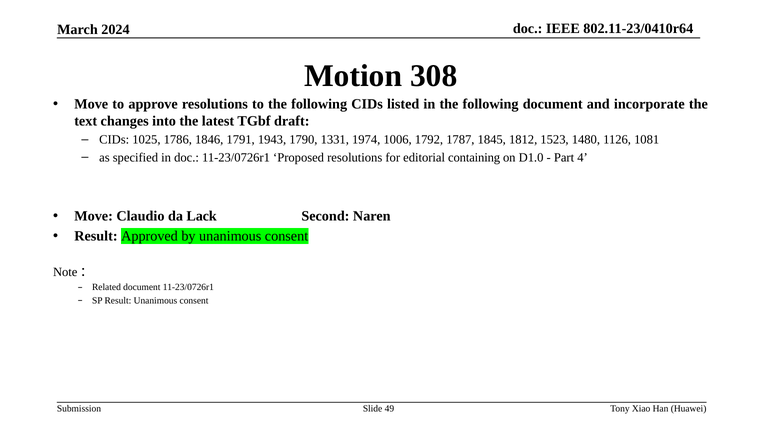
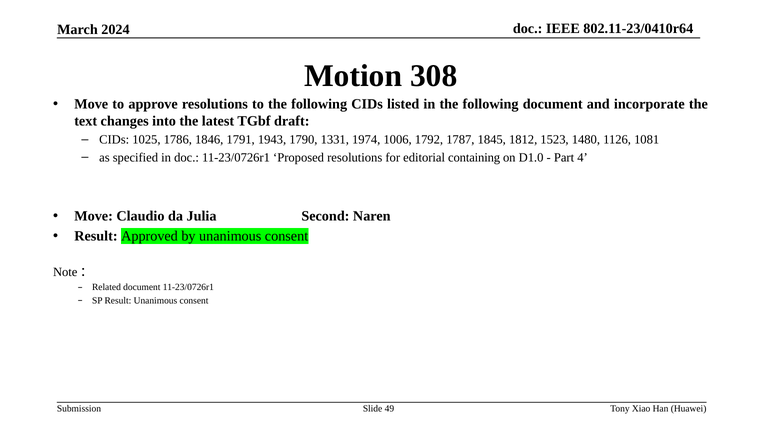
Lack: Lack -> Julia
